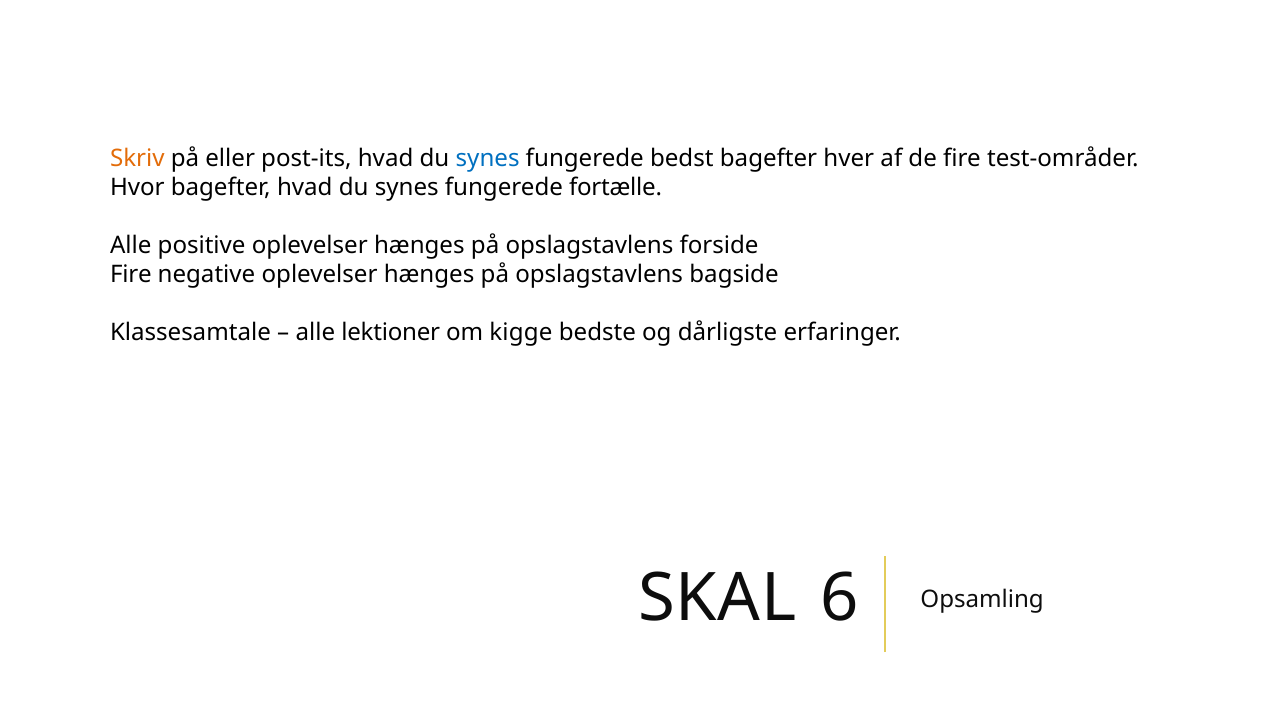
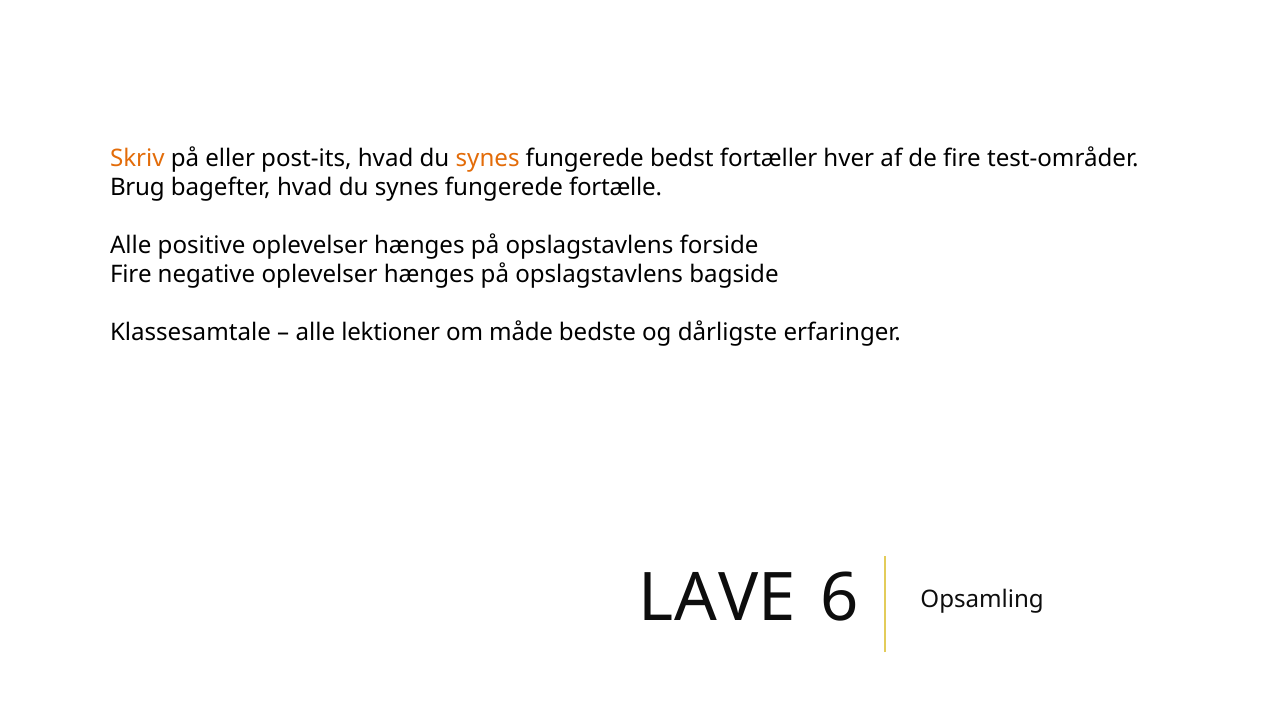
synes at (488, 159) colour: blue -> orange
bedst bagefter: bagefter -> fortæller
Hvor: Hvor -> Brug
kigge: kigge -> måde
SKAL: SKAL -> LAVE
